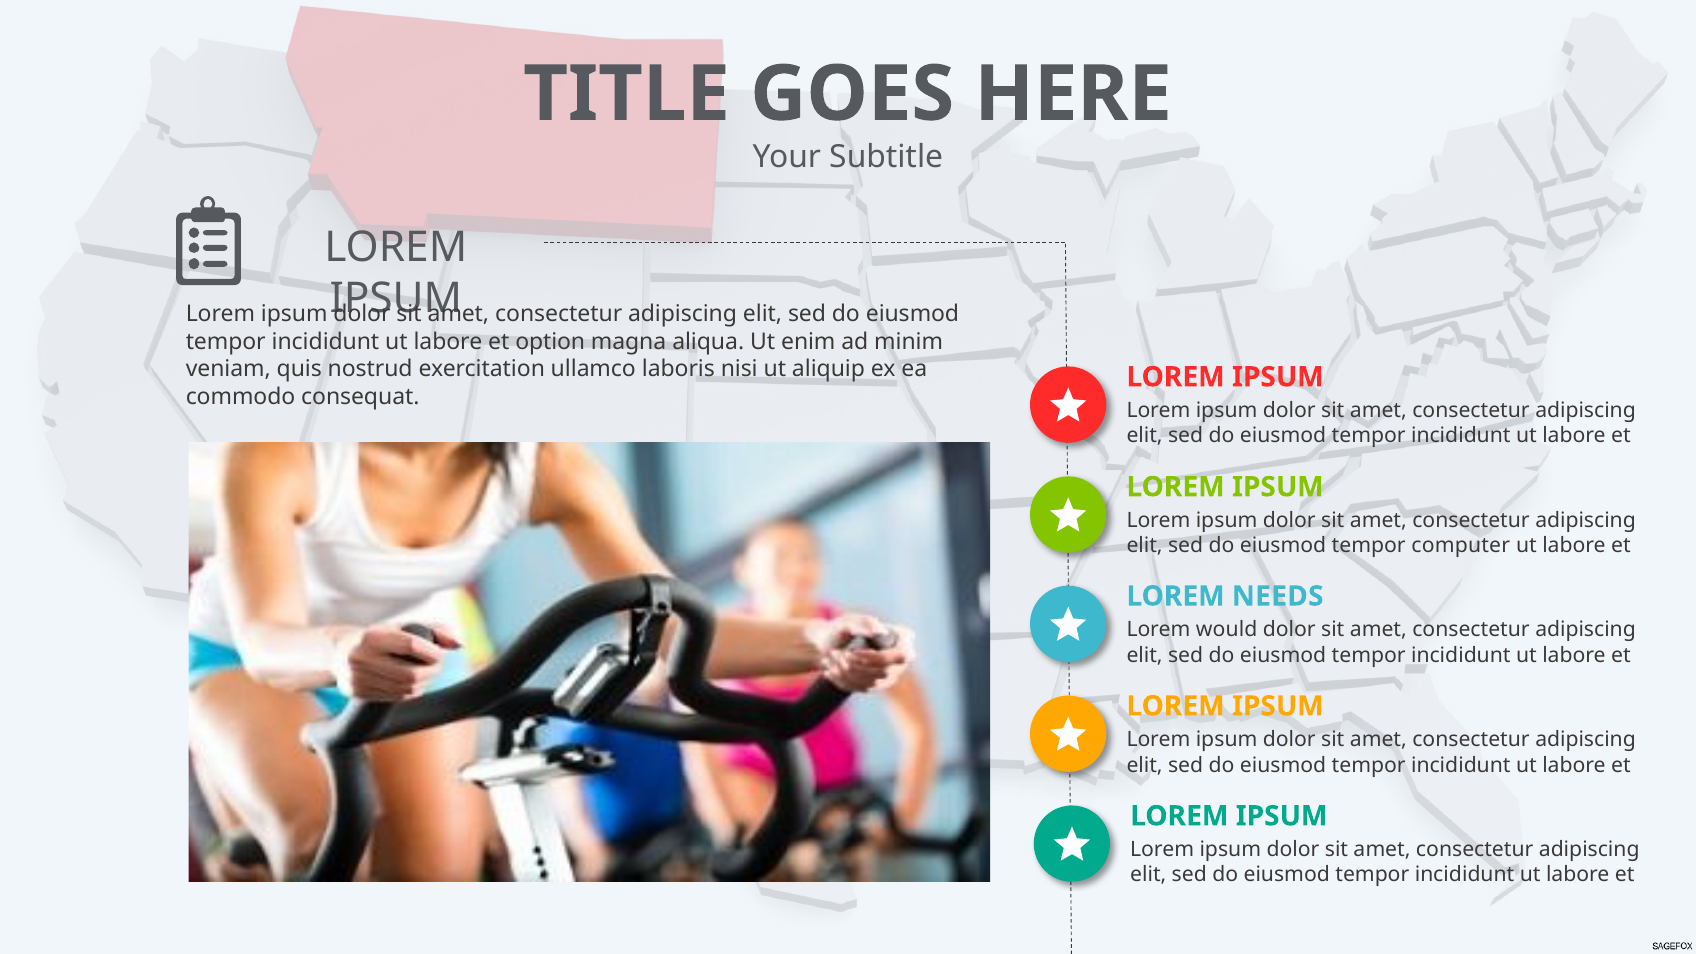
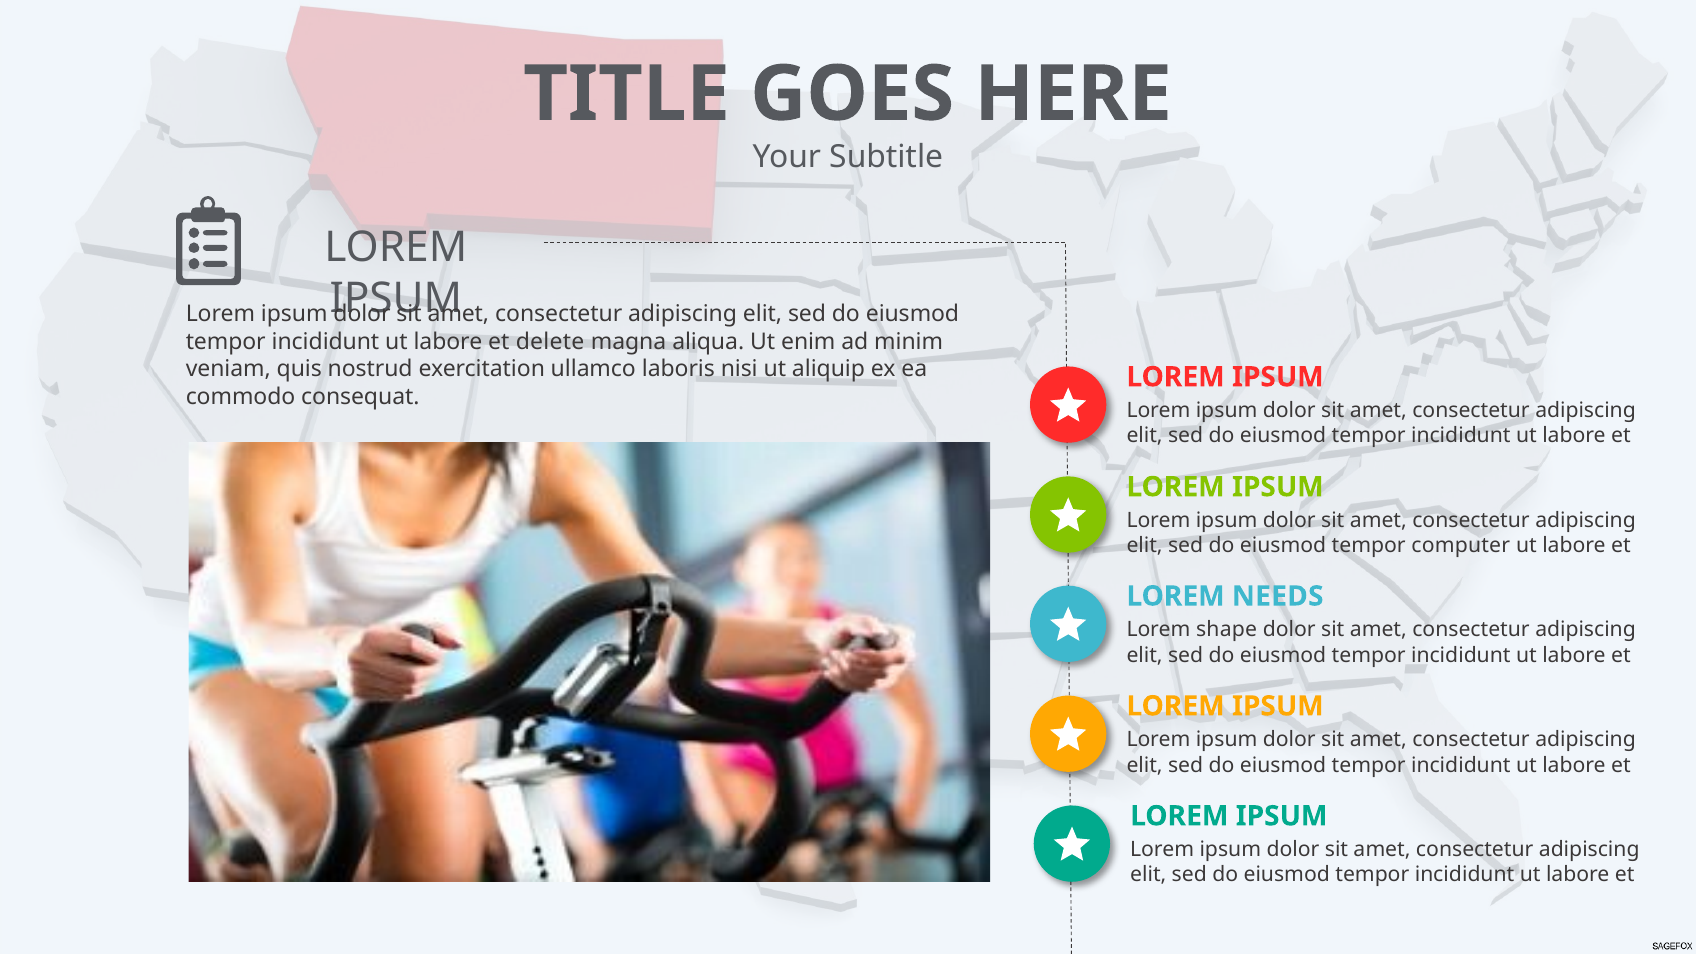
option: option -> delete
would: would -> shape
